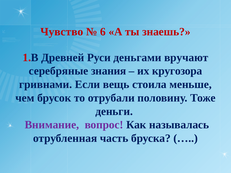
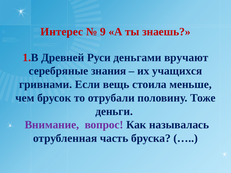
Чувство: Чувство -> Интерес
6: 6 -> 9
кругозора: кругозора -> учащихся
